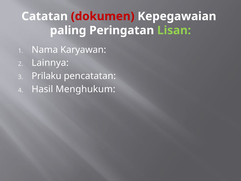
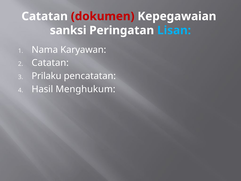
paling: paling -> sanksi
Lisan colour: light green -> light blue
Lainnya at (50, 63): Lainnya -> Catatan
